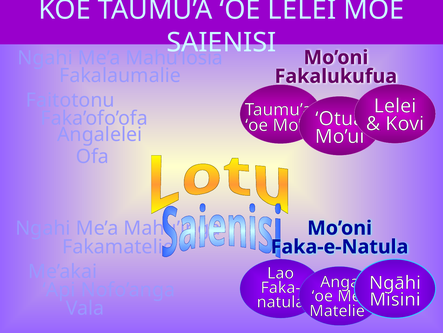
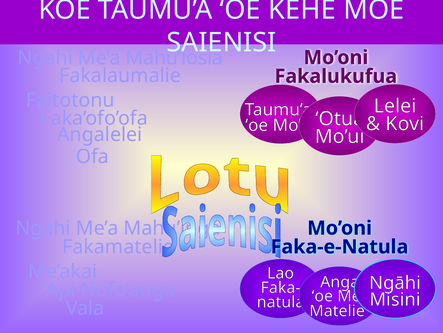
OE LELEI: LELEI -> KEHE
